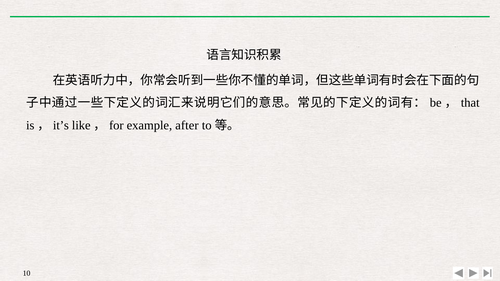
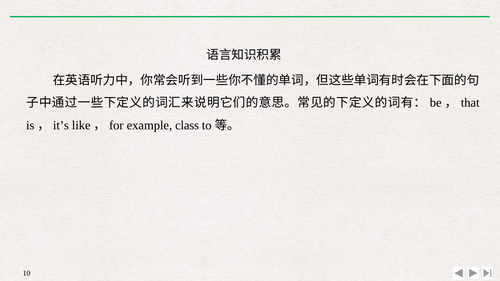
after: after -> class
